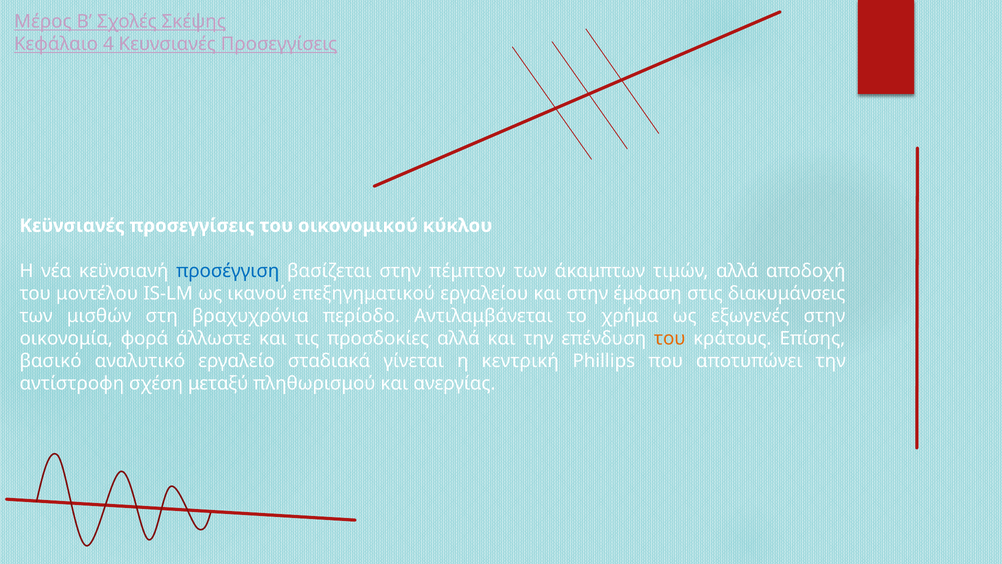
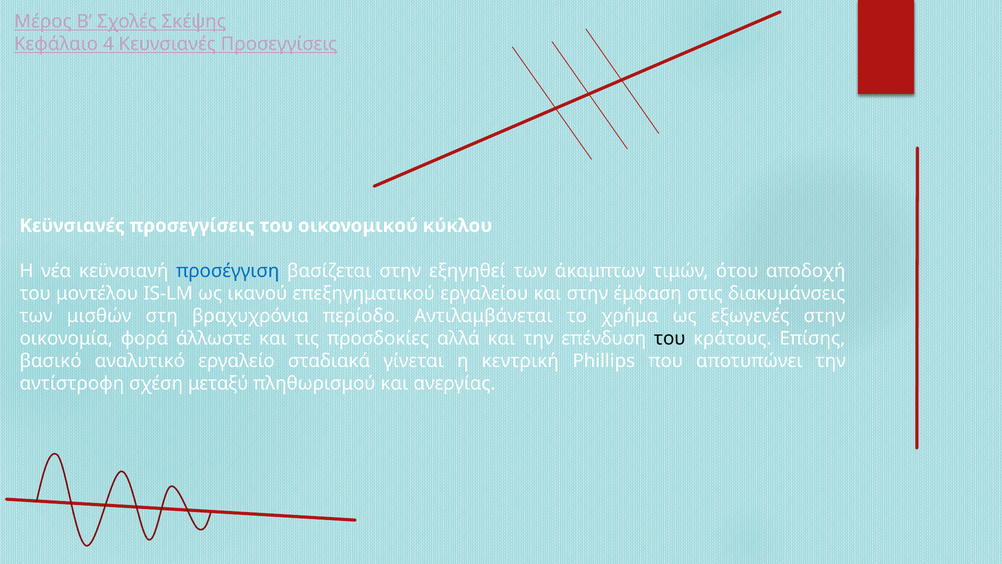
πέμπτον: πέμπτον -> εξηγηθεί
τιμών αλλά: αλλά -> ότου
του at (670, 338) colour: orange -> black
